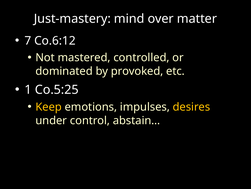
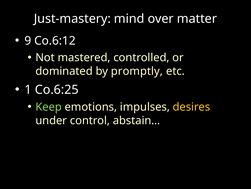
7: 7 -> 9
provoked: provoked -> promptly
Co.5:25: Co.5:25 -> Co.6:25
Keep colour: yellow -> light green
